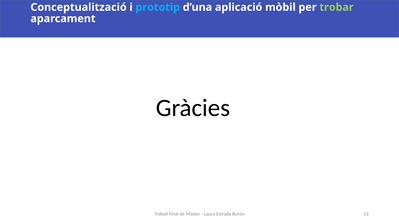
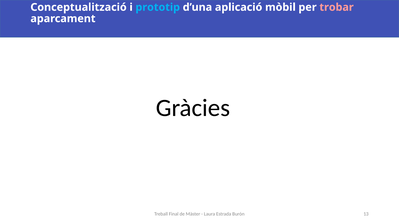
trobar colour: light green -> pink
